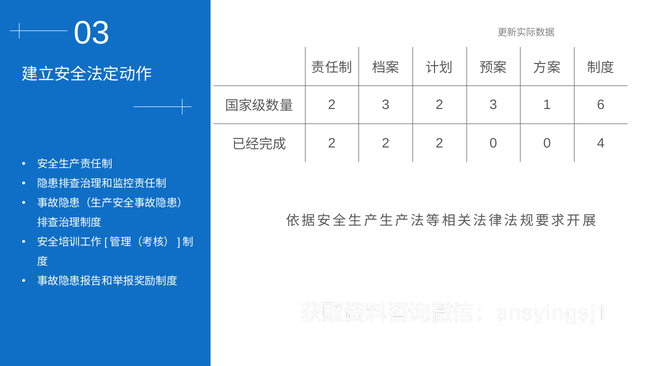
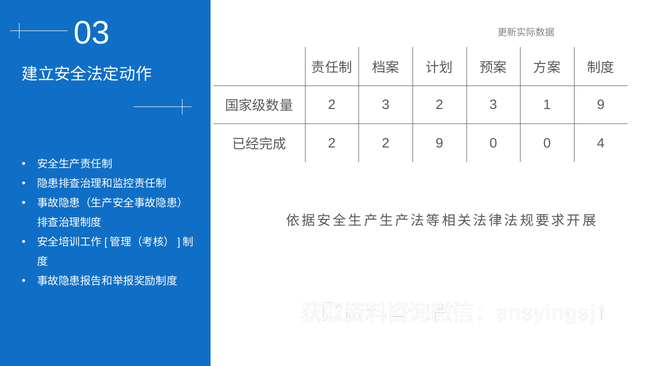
1 6: 6 -> 9
2 2 2: 2 -> 9
